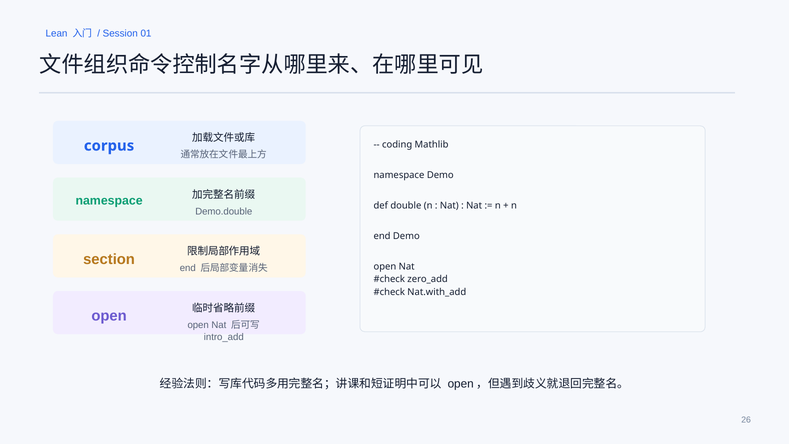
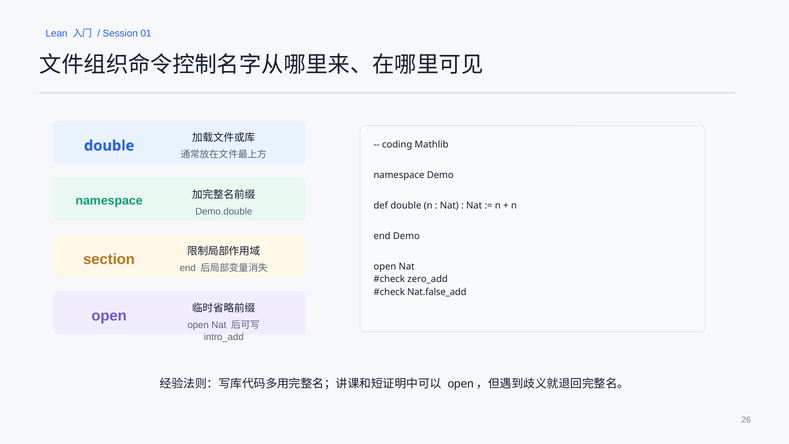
corpus at (109, 146): corpus -> double
Nat.with_add: Nat.with_add -> Nat.false_add
